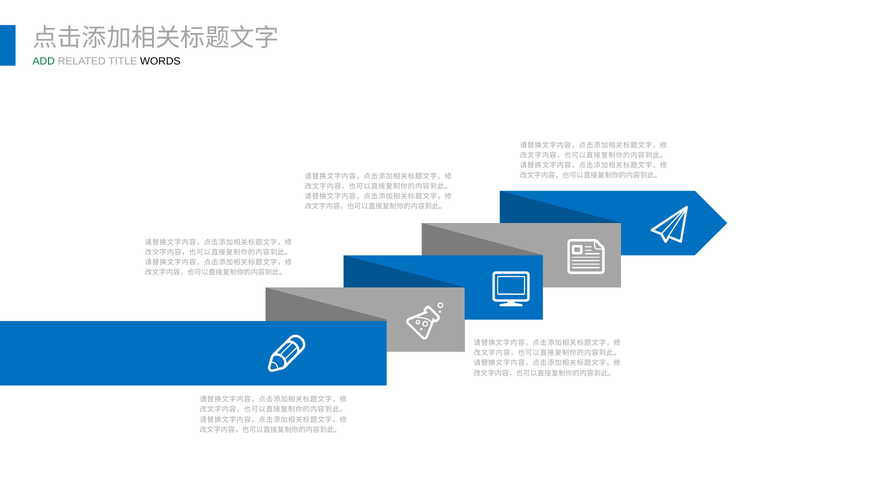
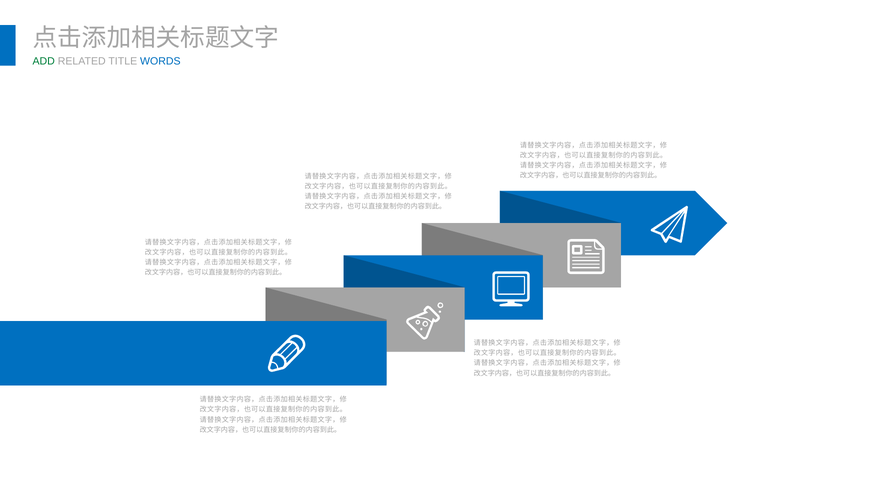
WORDS colour: black -> blue
